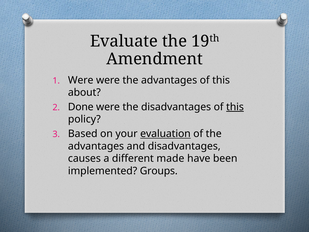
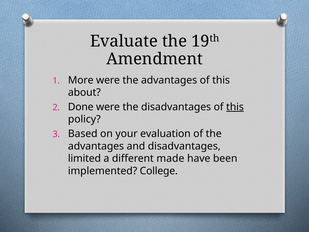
Were at (81, 80): Were -> More
evaluation underline: present -> none
causes: causes -> limited
Groups: Groups -> College
